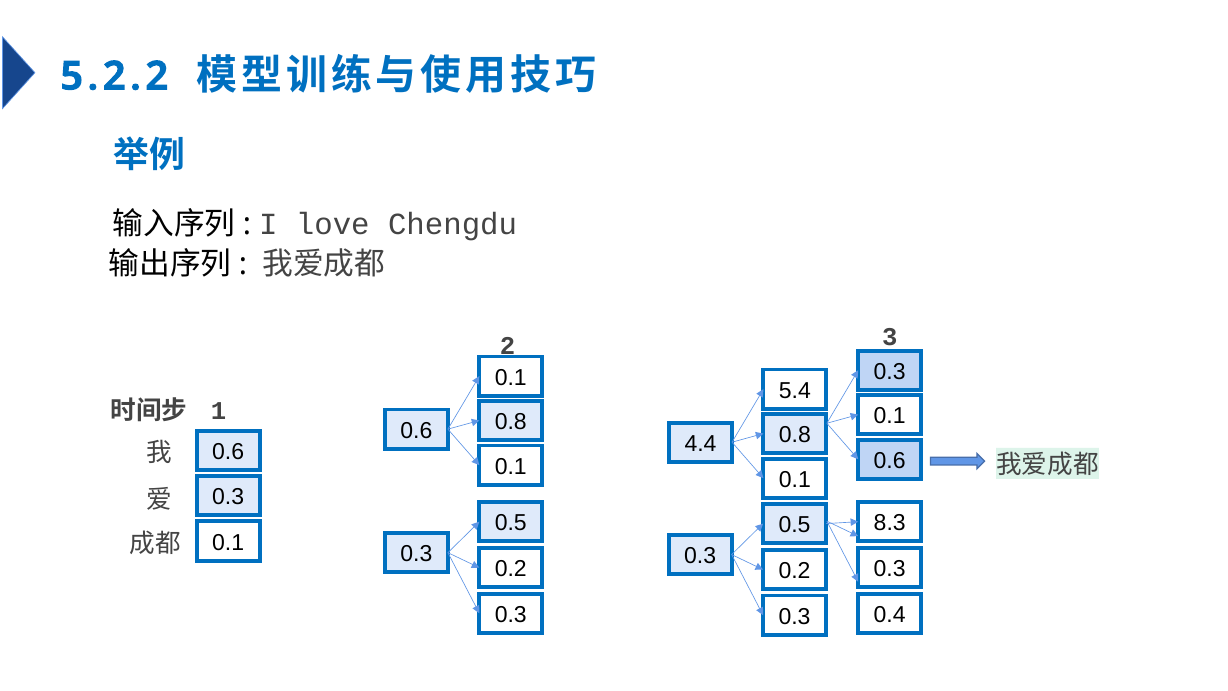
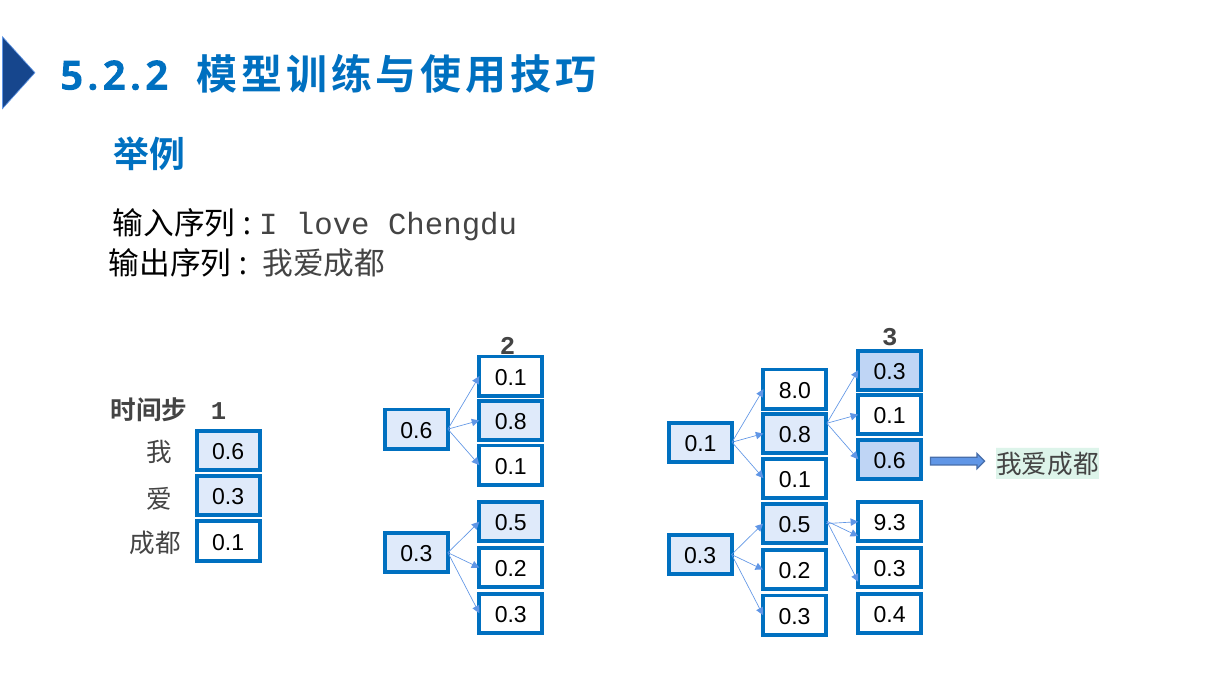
5.4: 5.4 -> 8.0
4.4 at (700, 444): 4.4 -> 0.1
8.3: 8.3 -> 9.3
